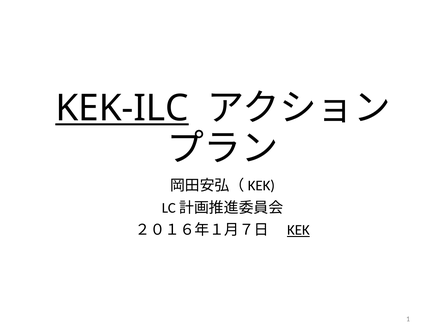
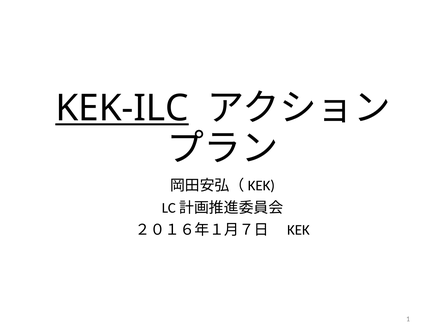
KEK underline: present -> none
